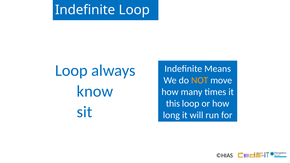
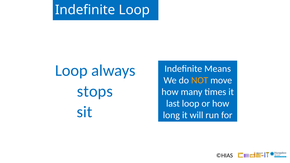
know: know -> stops
this: this -> last
